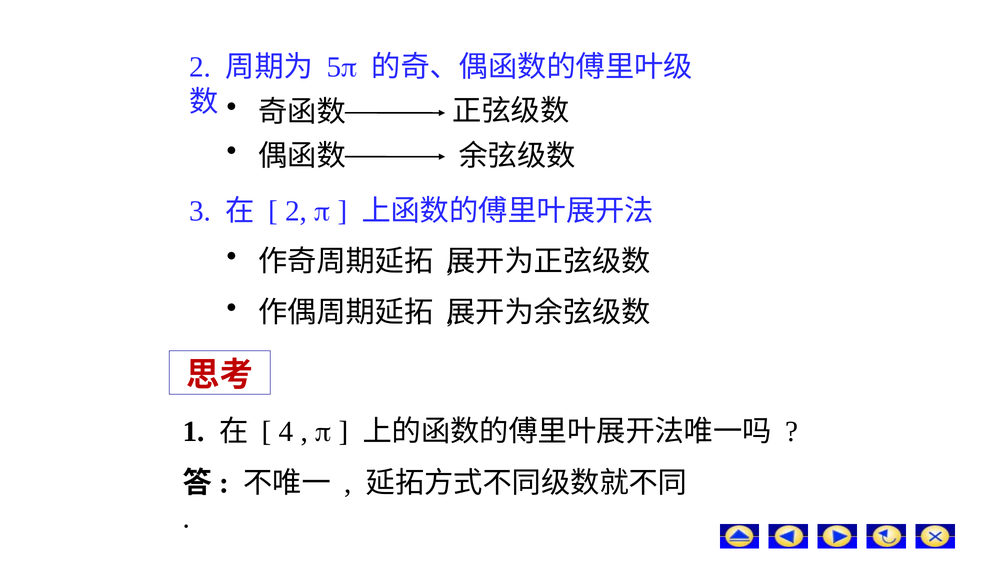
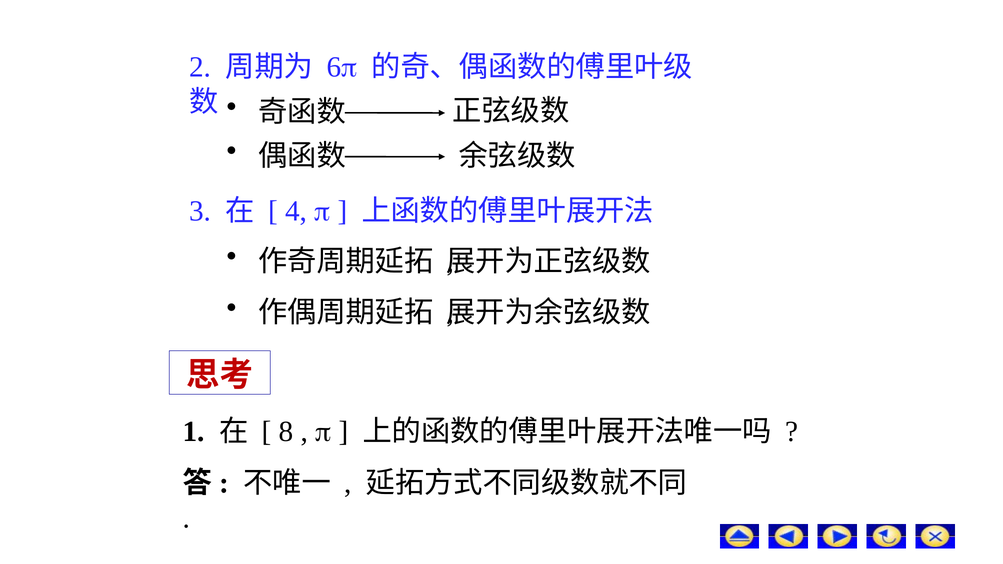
5: 5 -> 6
2 at (296, 211): 2 -> 4
4: 4 -> 8
